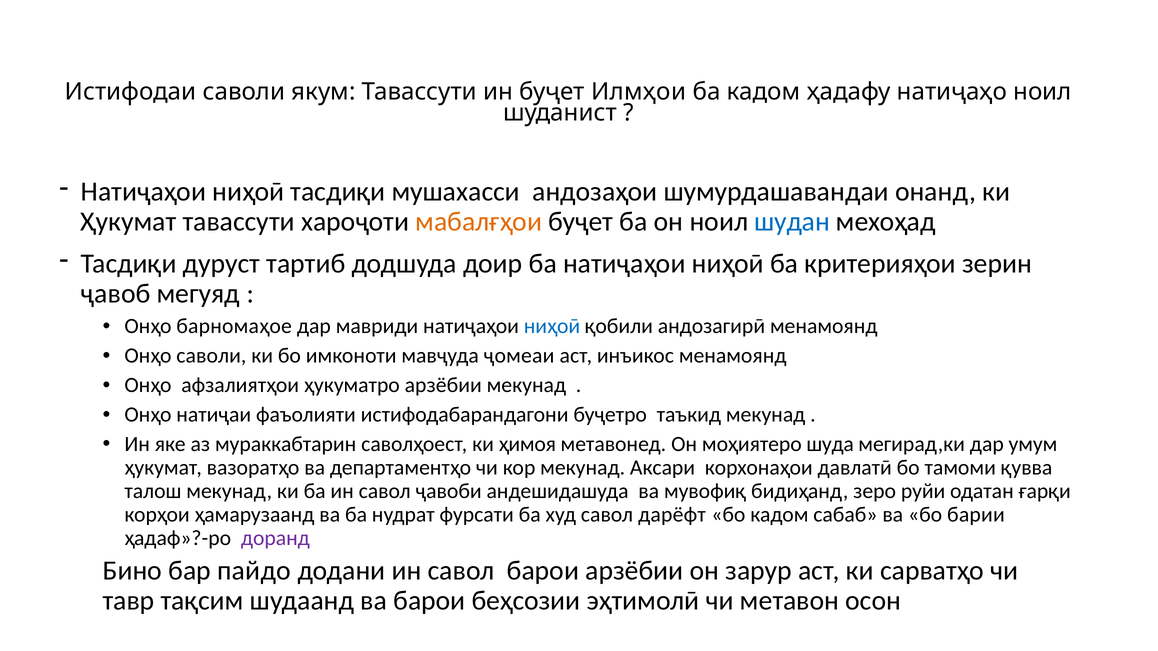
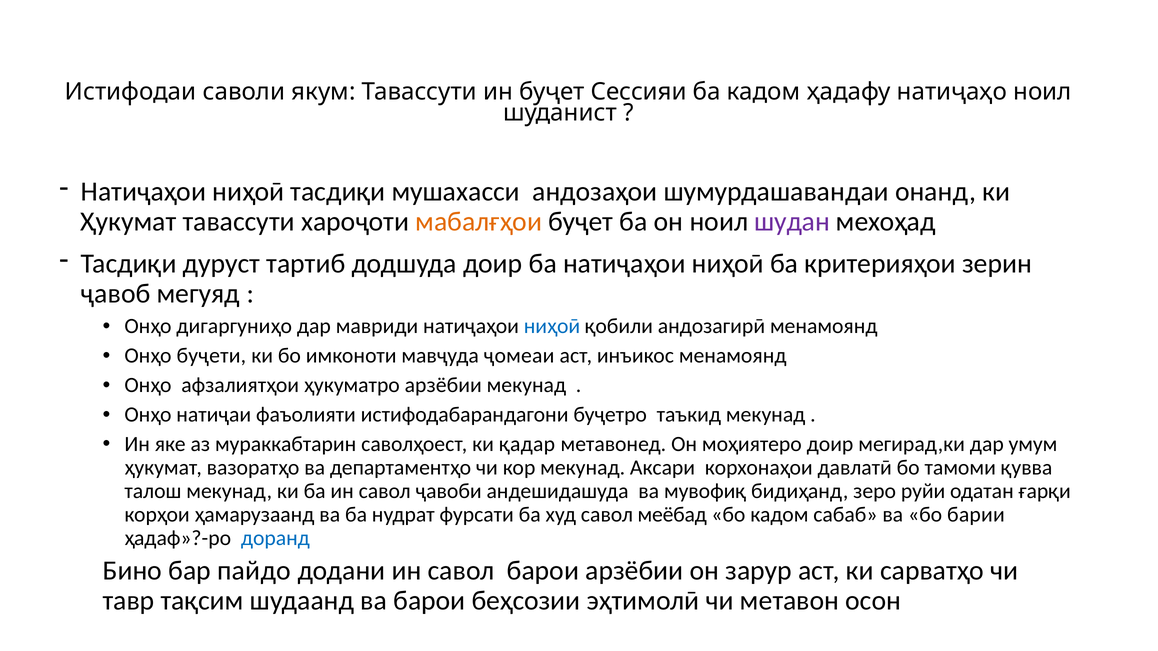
Илмҳои: Илмҳои -> Сессияи
шудан colour: blue -> purple
барномаҳое: барномаҳое -> дигаргуниҳо
Онҳо саволи: саволи -> буҷети
ҳимоя: ҳимоя -> қадар
моҳиятеро шуда: шуда -> доир
дарёфт: дарёфт -> меёбад
доранд colour: purple -> blue
